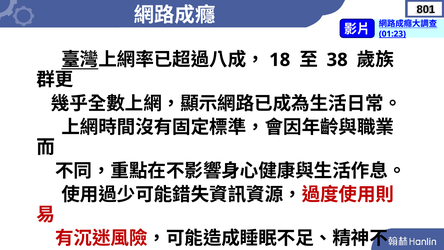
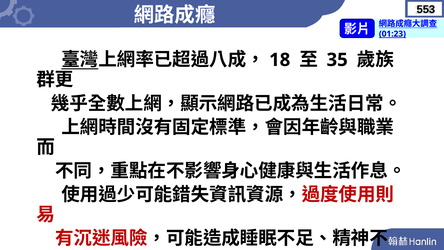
801: 801 -> 553
38: 38 -> 35
